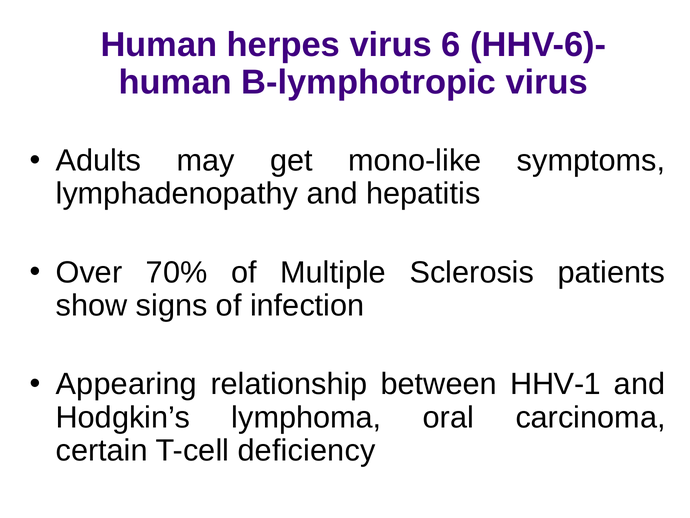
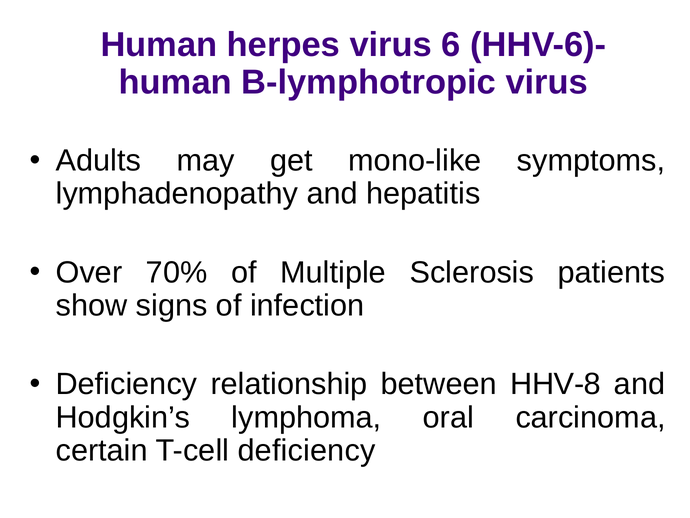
Appearing at (126, 384): Appearing -> Deficiency
HHV-1: HHV-1 -> HHV-8
